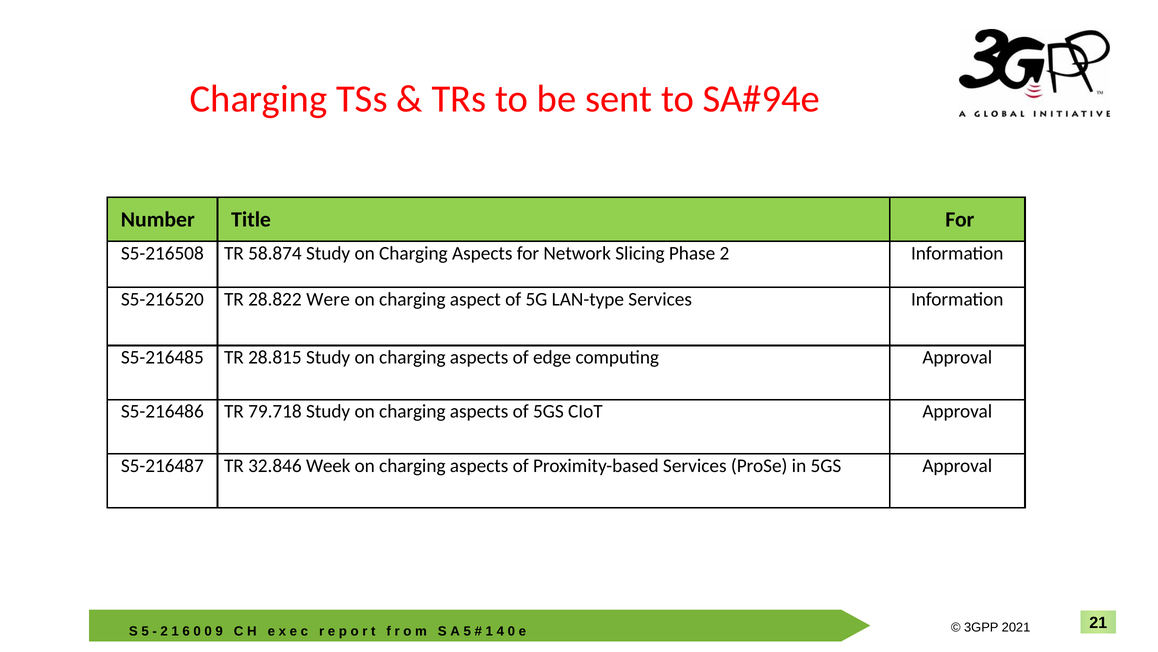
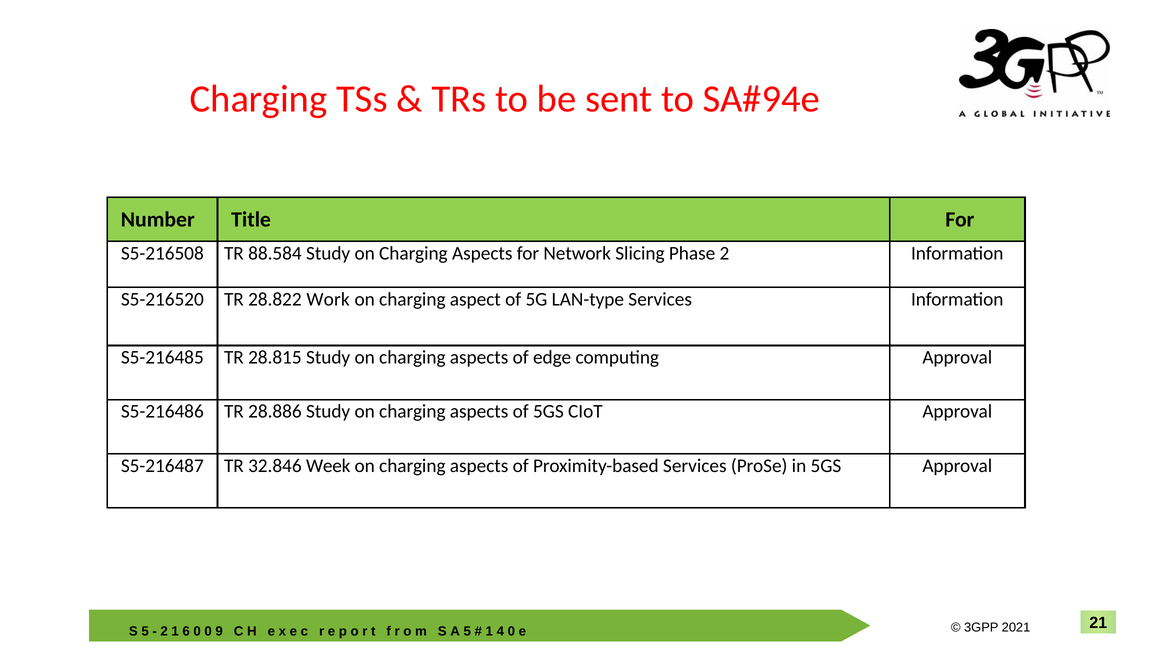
58.874: 58.874 -> 88.584
Were: Were -> Work
79.718: 79.718 -> 28.886
